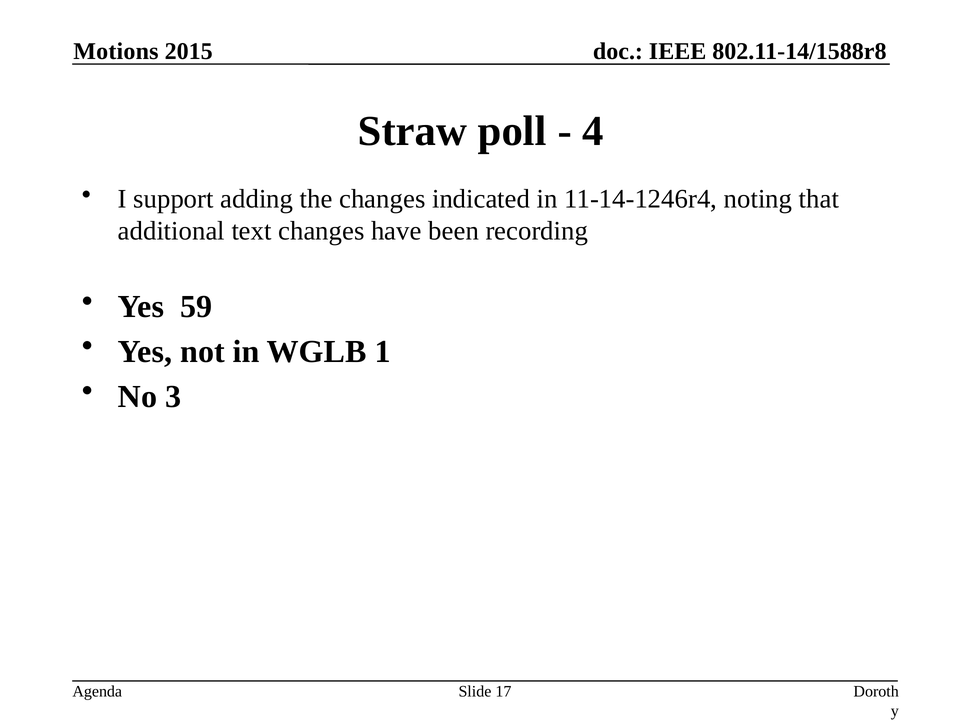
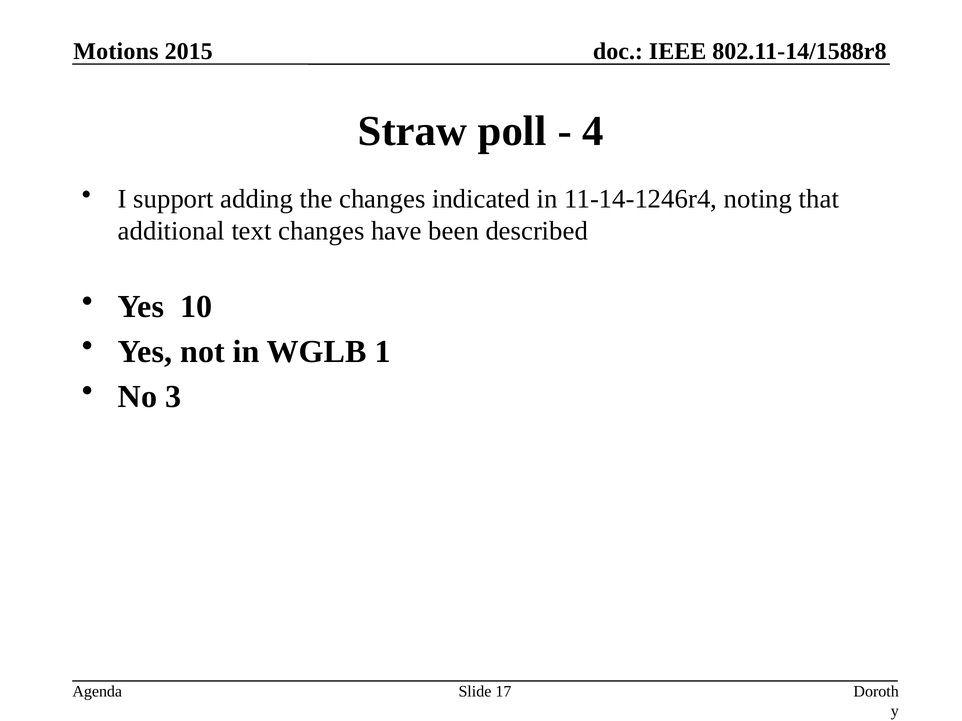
recording: recording -> described
59: 59 -> 10
